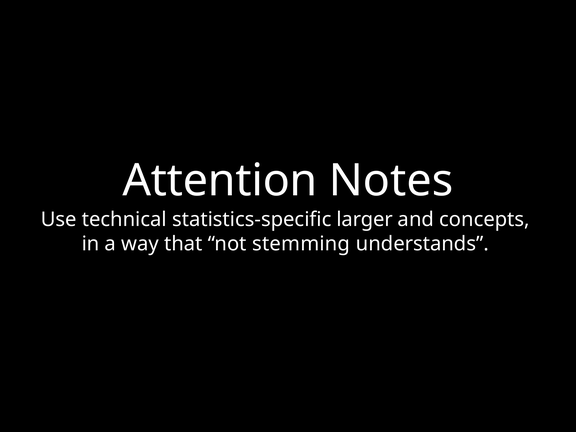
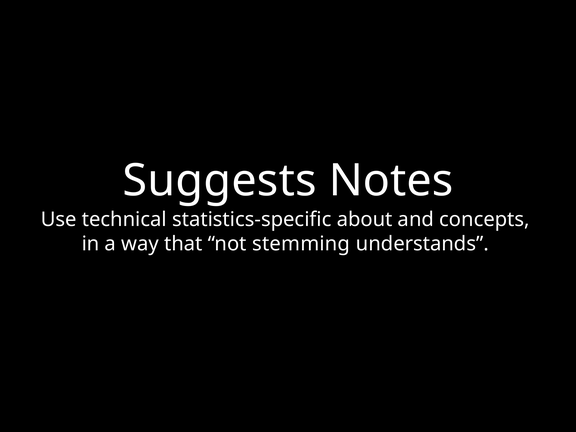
Attention: Attention -> Suggests
larger: larger -> about
